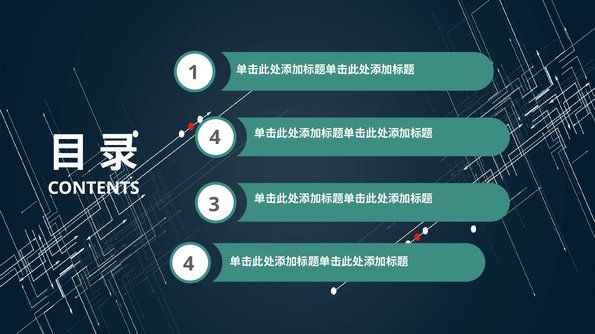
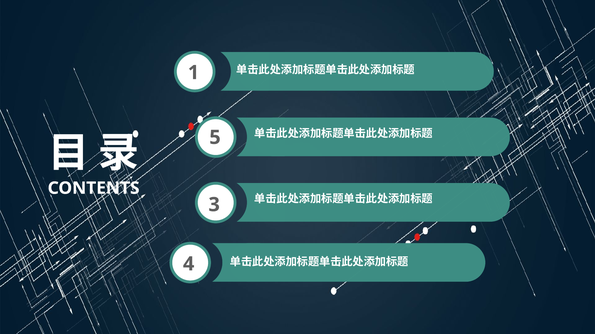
4 at (215, 138): 4 -> 5
